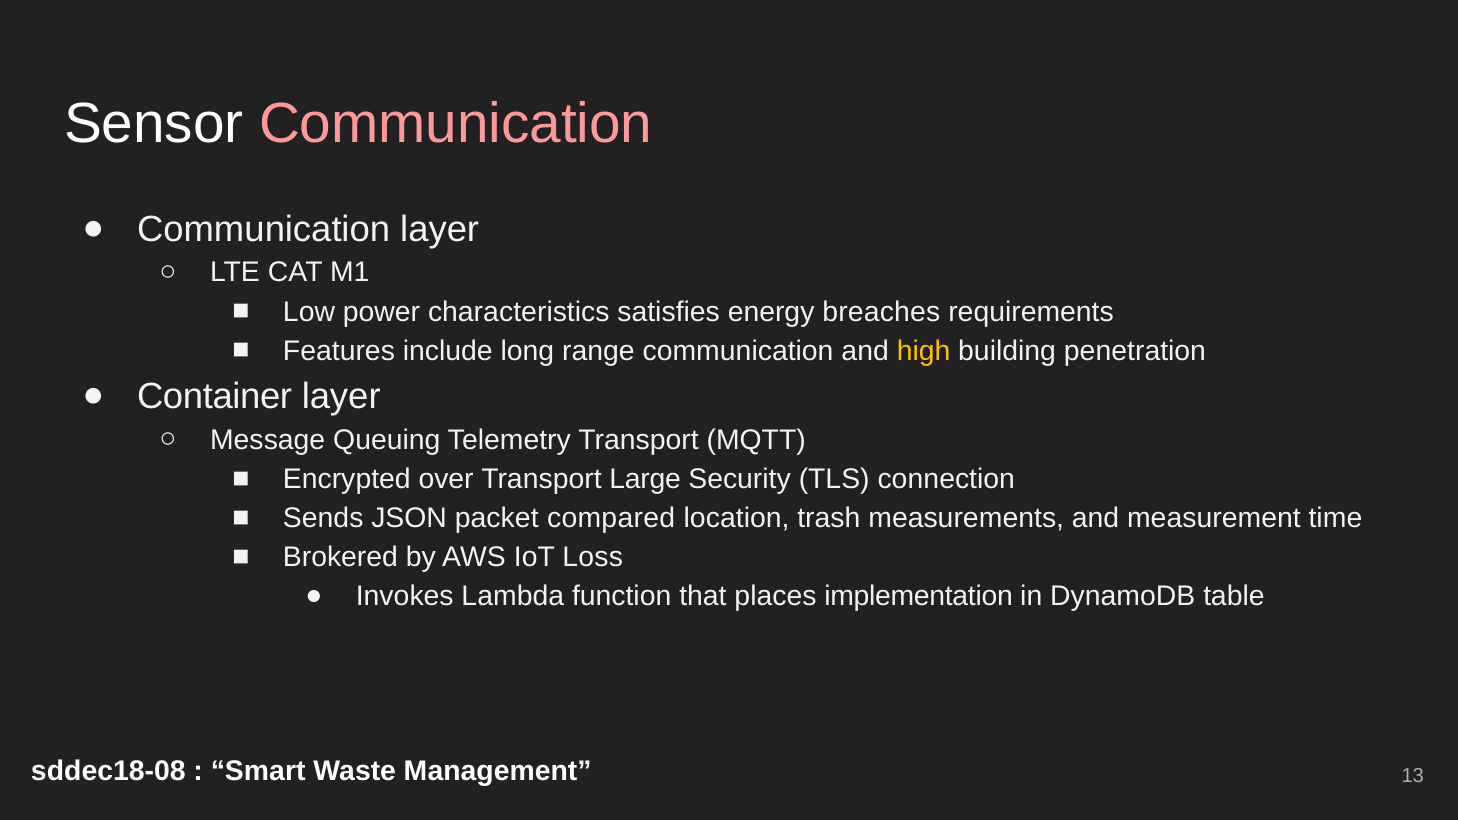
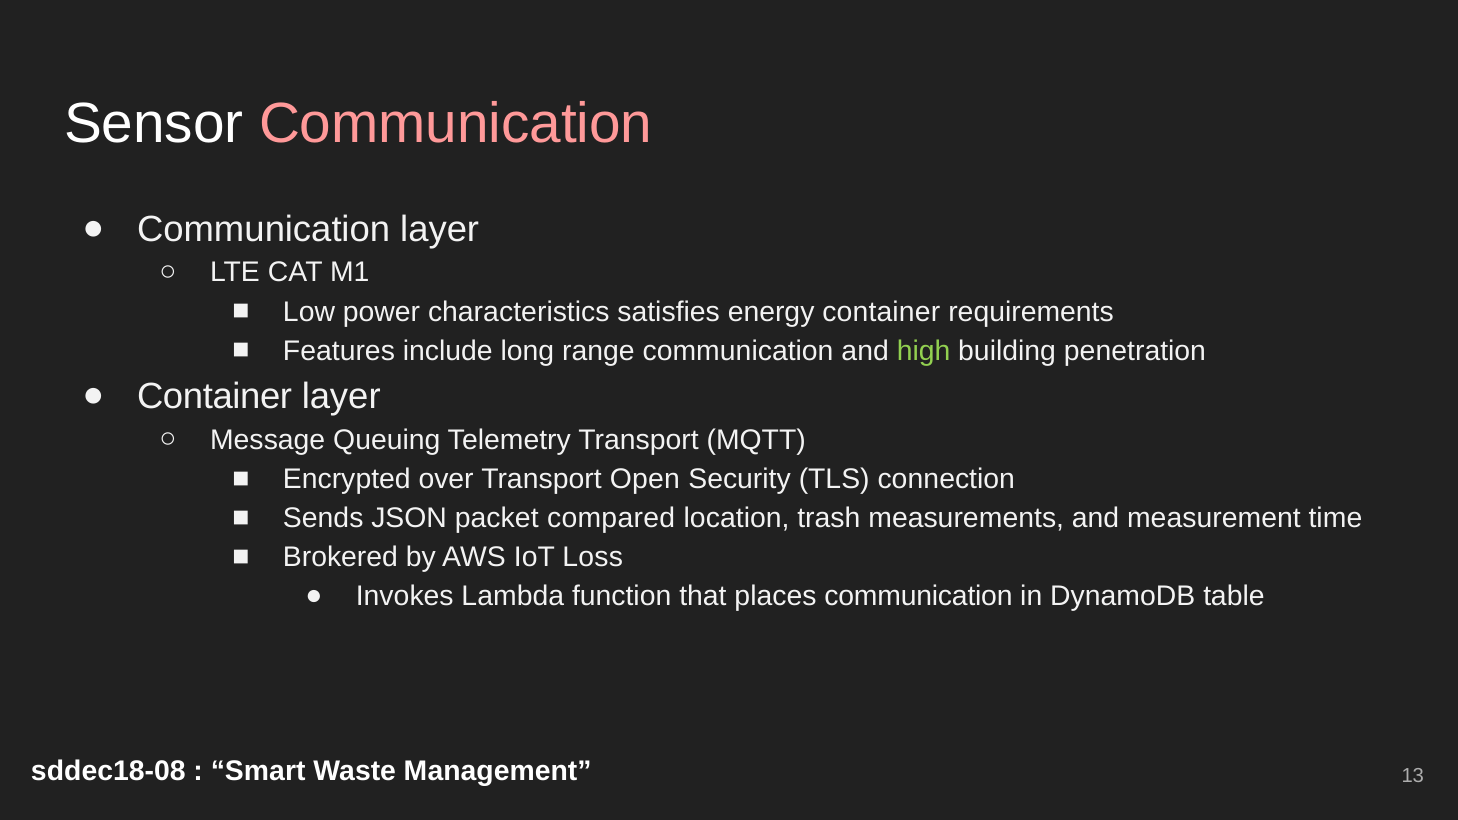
energy breaches: breaches -> container
high colour: yellow -> light green
Large: Large -> Open
places implementation: implementation -> communication
